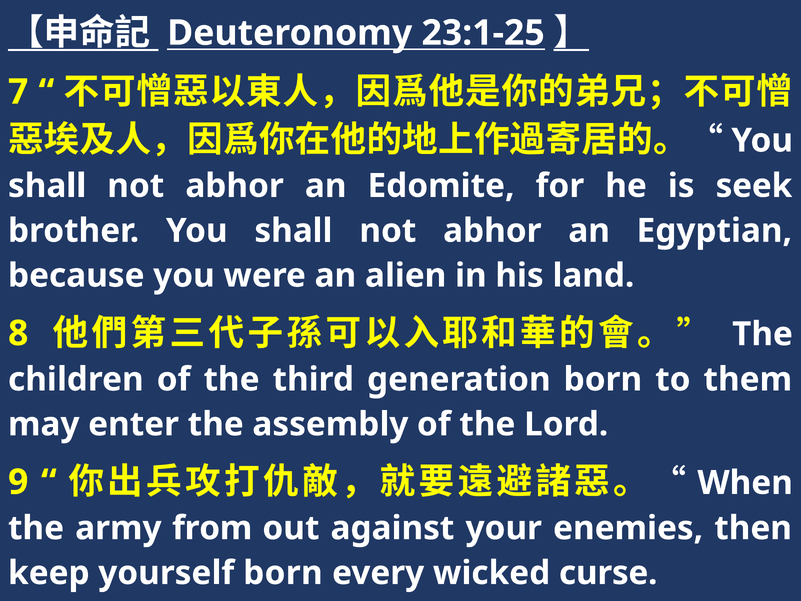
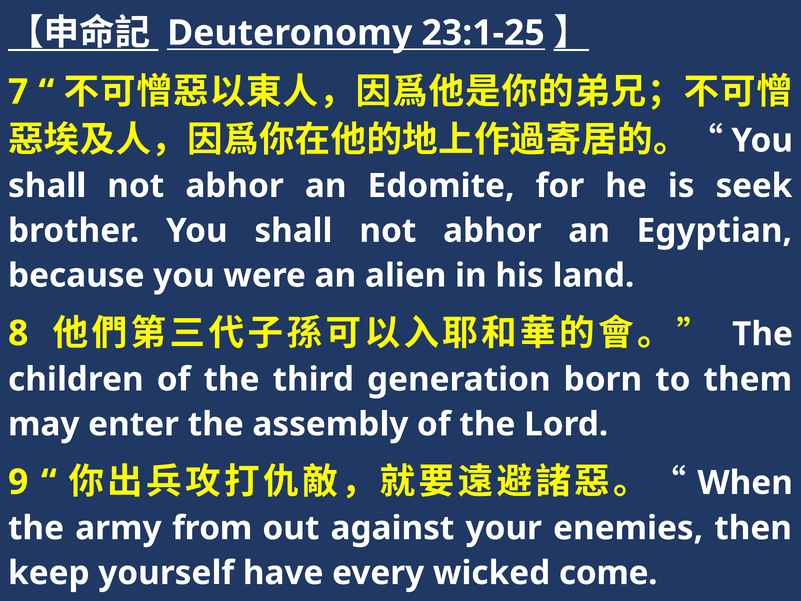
yourself born: born -> have
curse: curse -> come
